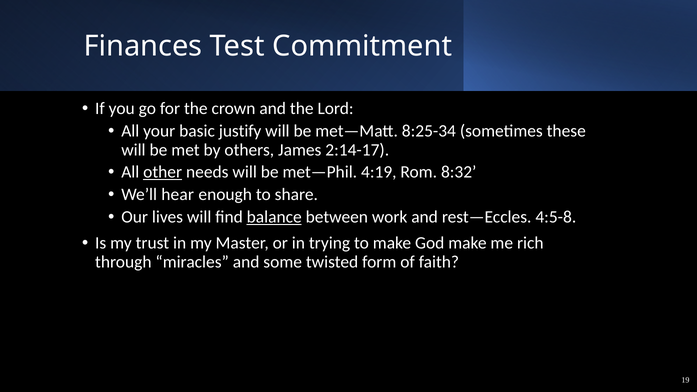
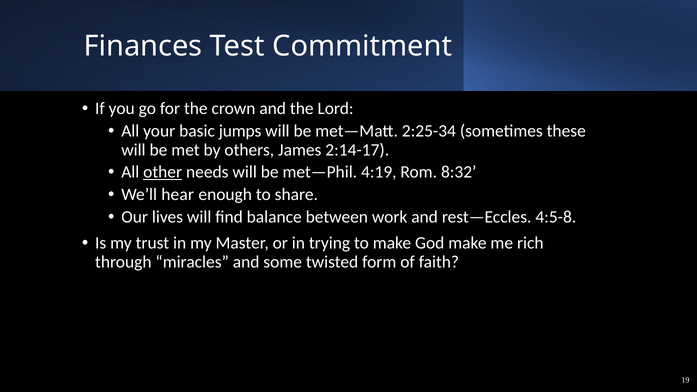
justify: justify -> jumps
8:25-34: 8:25-34 -> 2:25-34
balance underline: present -> none
